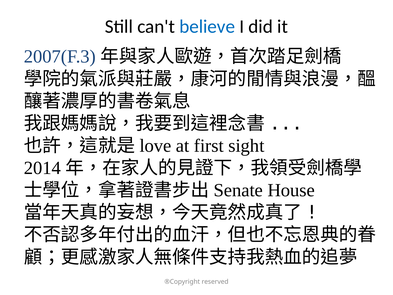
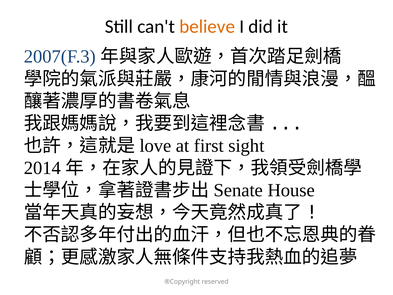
believe colour: blue -> orange
